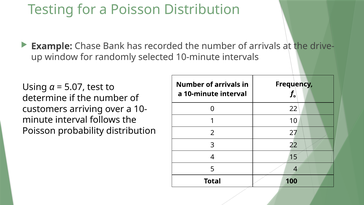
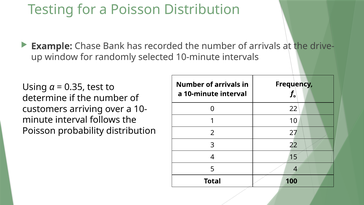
5.07: 5.07 -> 0.35
